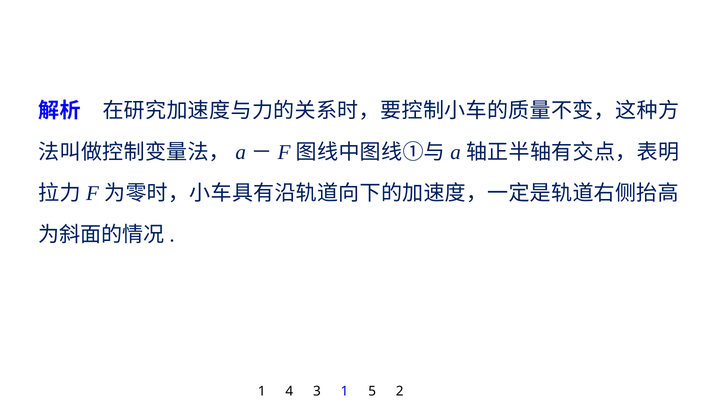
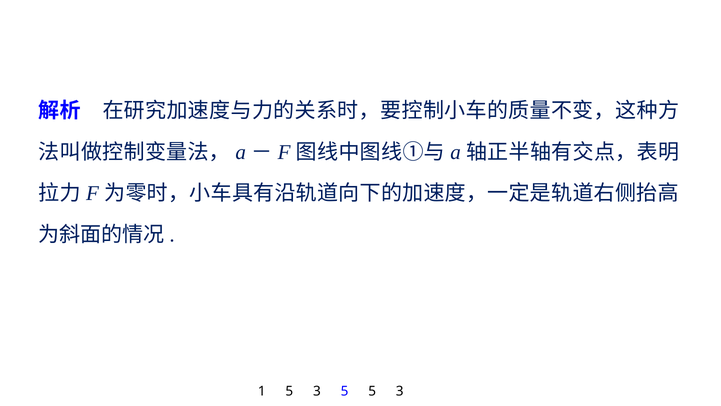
1 4: 4 -> 5
3 1: 1 -> 5
2 at (400, 391): 2 -> 3
